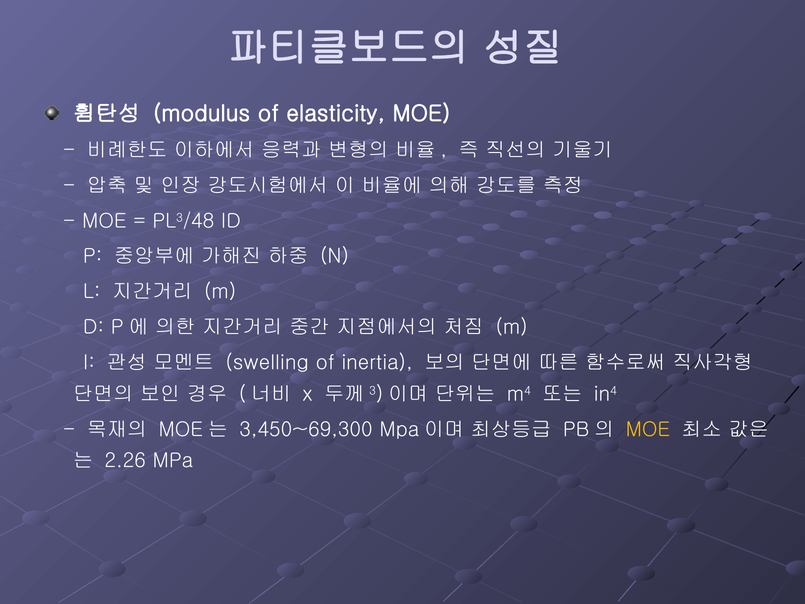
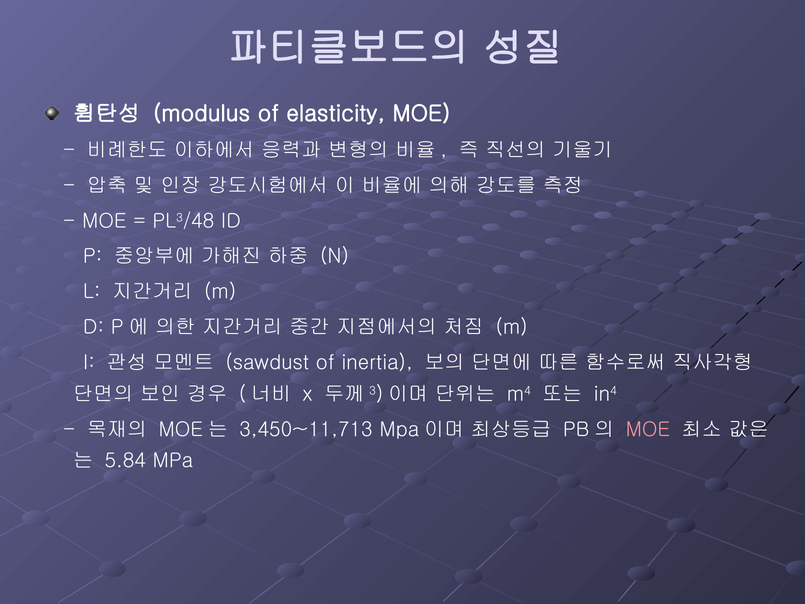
swelling: swelling -> sawdust
3,450~69,300: 3,450~69,300 -> 3,450~11,713
MOE at (648, 429) colour: yellow -> pink
2.26: 2.26 -> 5.84
